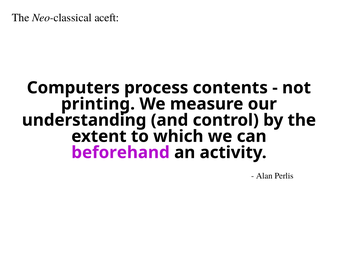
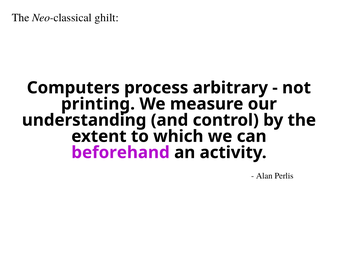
aceft: aceft -> ghilt
contents: contents -> arbitrary
